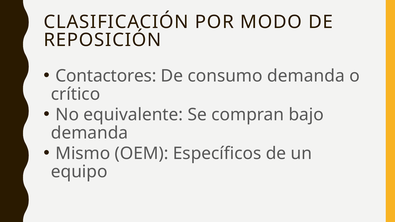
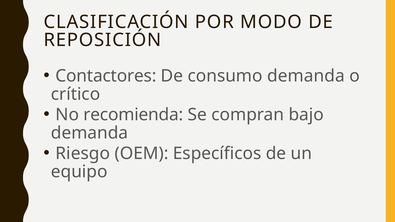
equivalente: equivalente -> recomienda
Mismo: Mismo -> Riesgo
